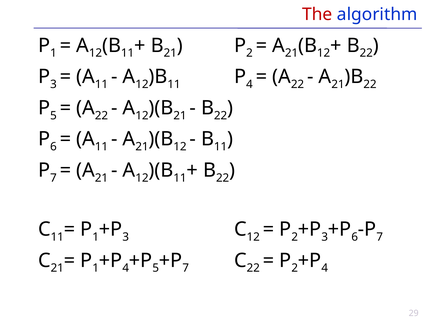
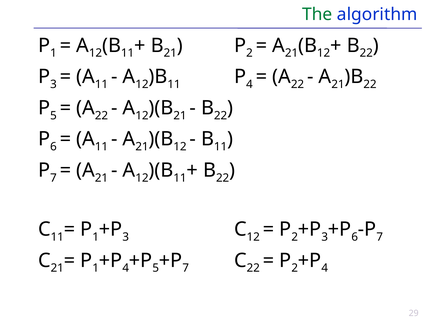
The colour: red -> green
